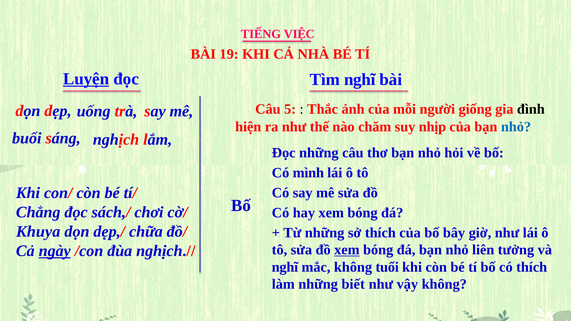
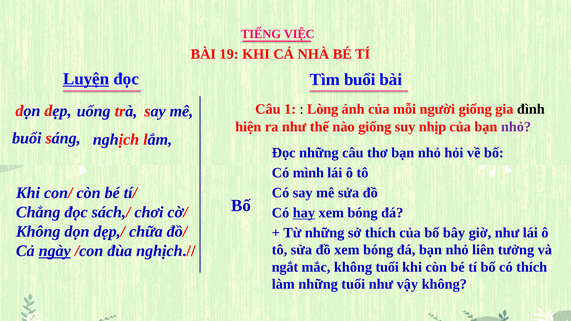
Tìm nghĩ: nghĩ -> buổi
5: 5 -> 1
Thắc: Thắc -> Lòng
nào chăm: chăm -> giống
nhỏ at (516, 127) colour: blue -> purple
hay underline: none -> present
Khuya at (38, 231): Khuya -> Không
xem at (347, 250) underline: present -> none
nghĩ at (285, 267): nghĩ -> ngắt
những biết: biết -> tuổi
